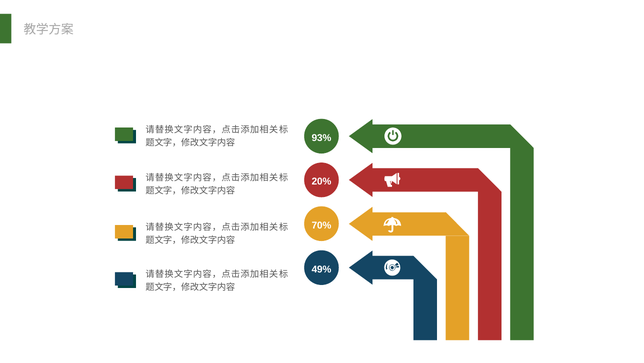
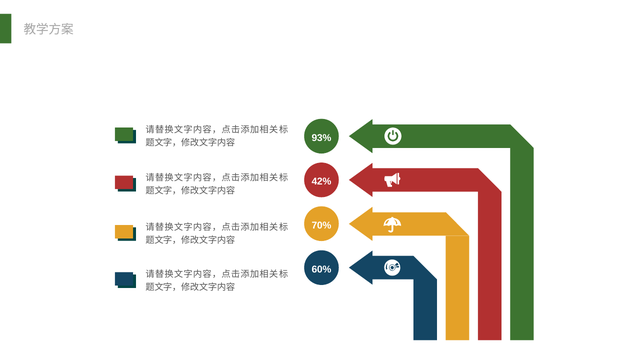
20%: 20% -> 42%
49%: 49% -> 60%
